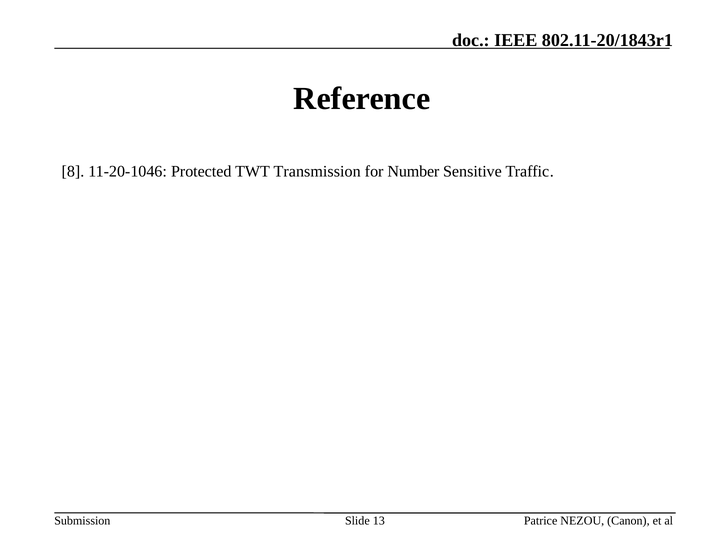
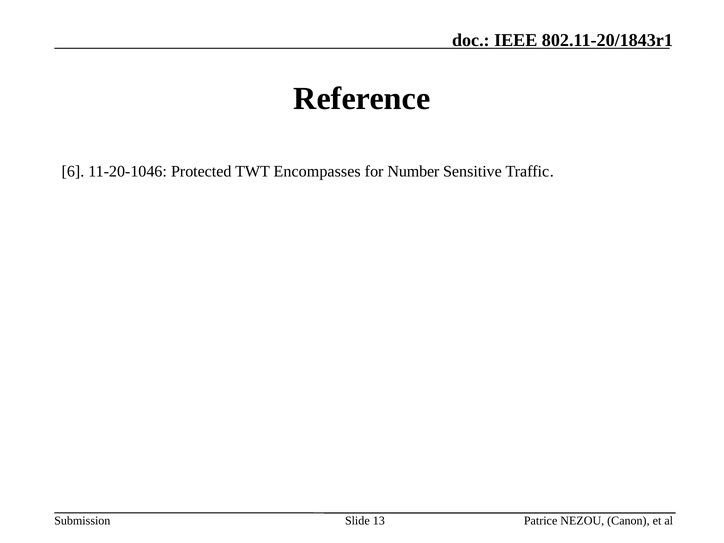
8: 8 -> 6
Transmission: Transmission -> Encompasses
